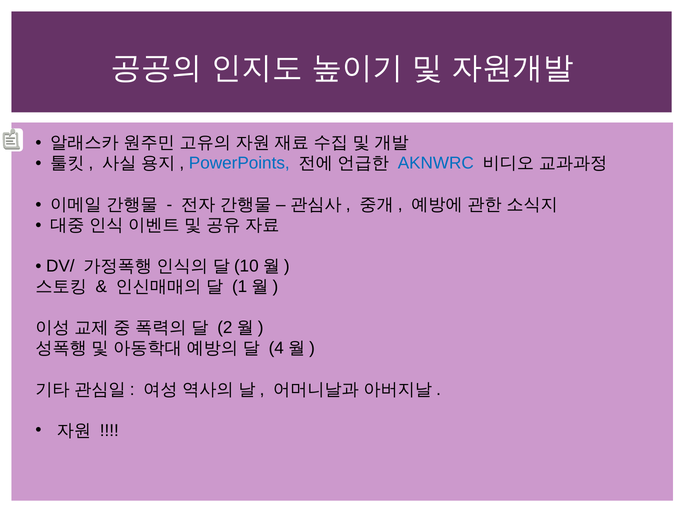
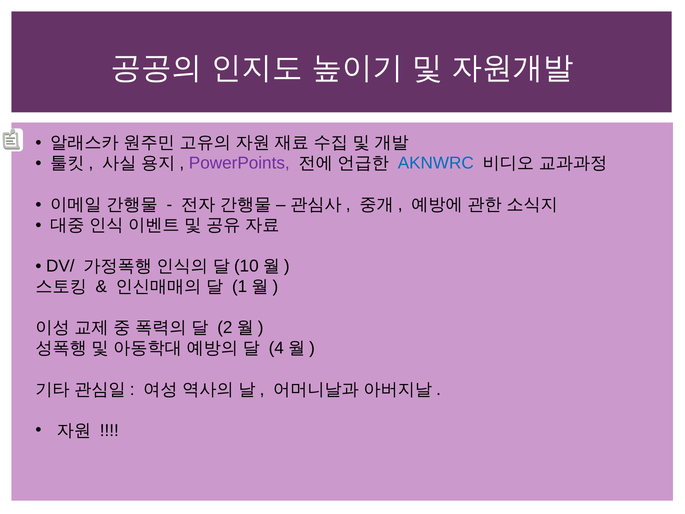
PowerPoints colour: blue -> purple
